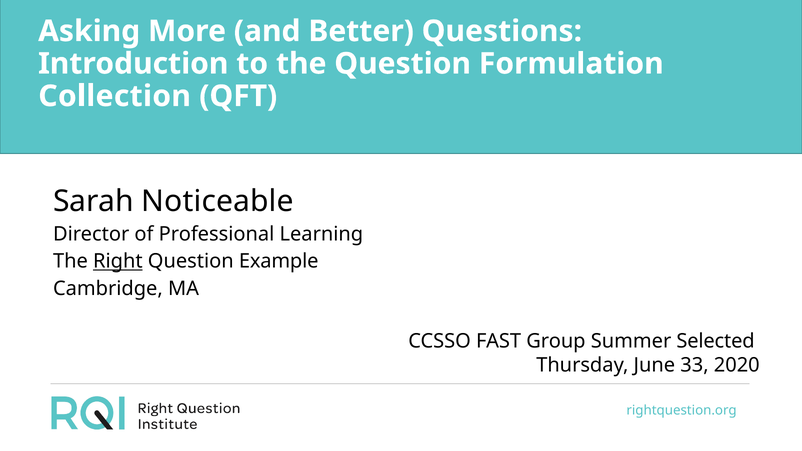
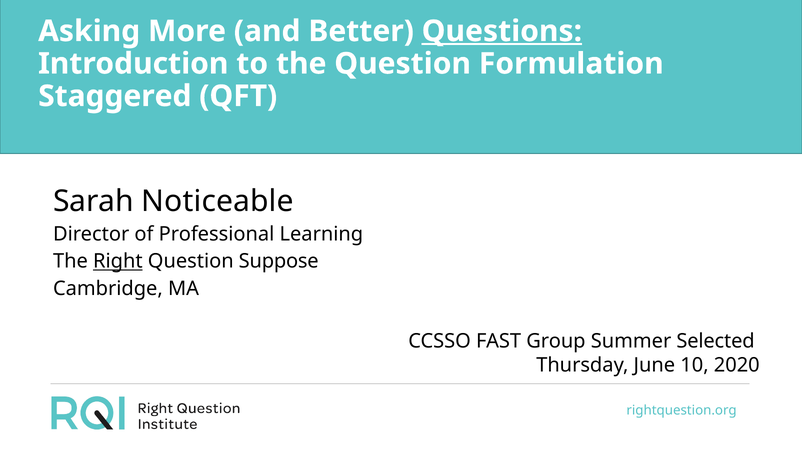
Questions underline: none -> present
Collection: Collection -> Staggered
Example: Example -> Suppose
33: 33 -> 10
